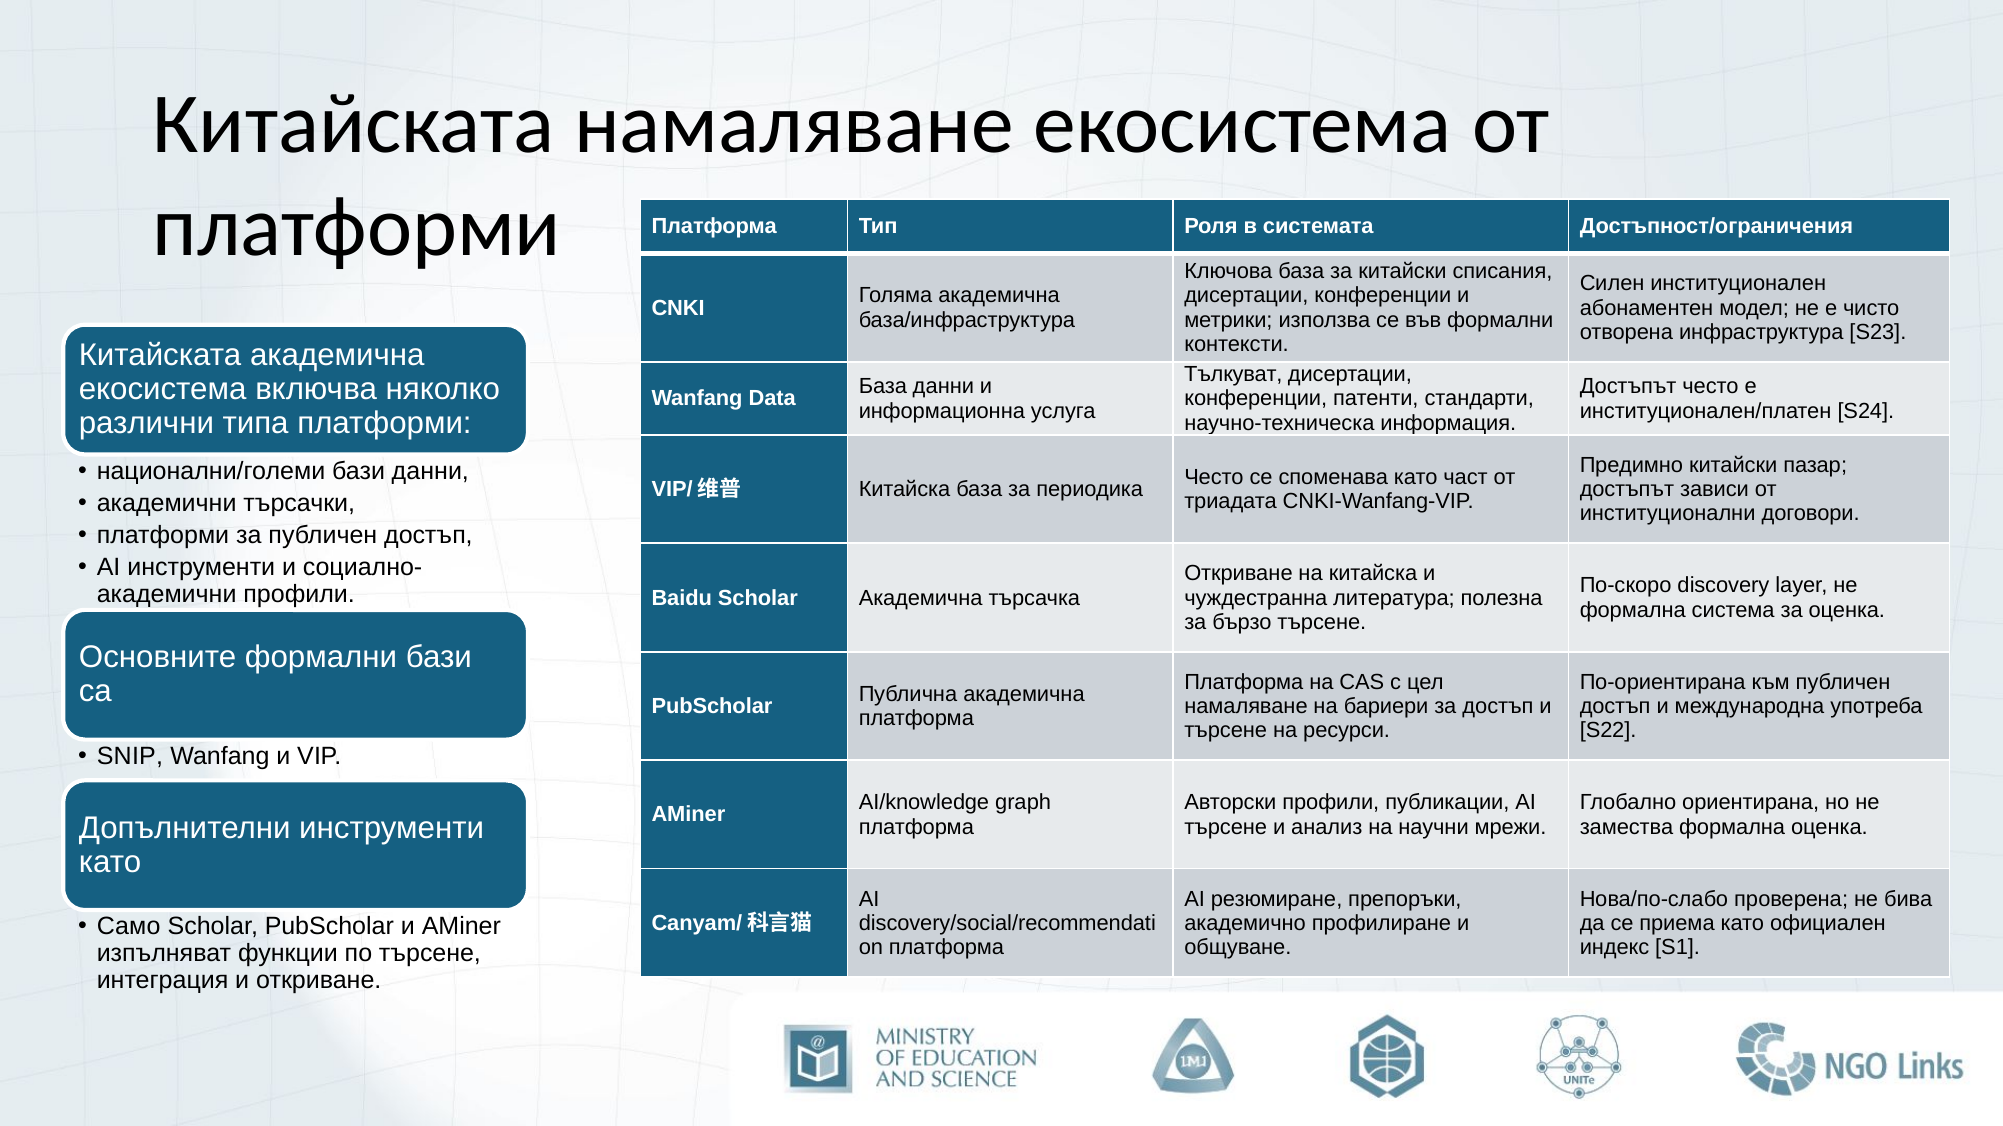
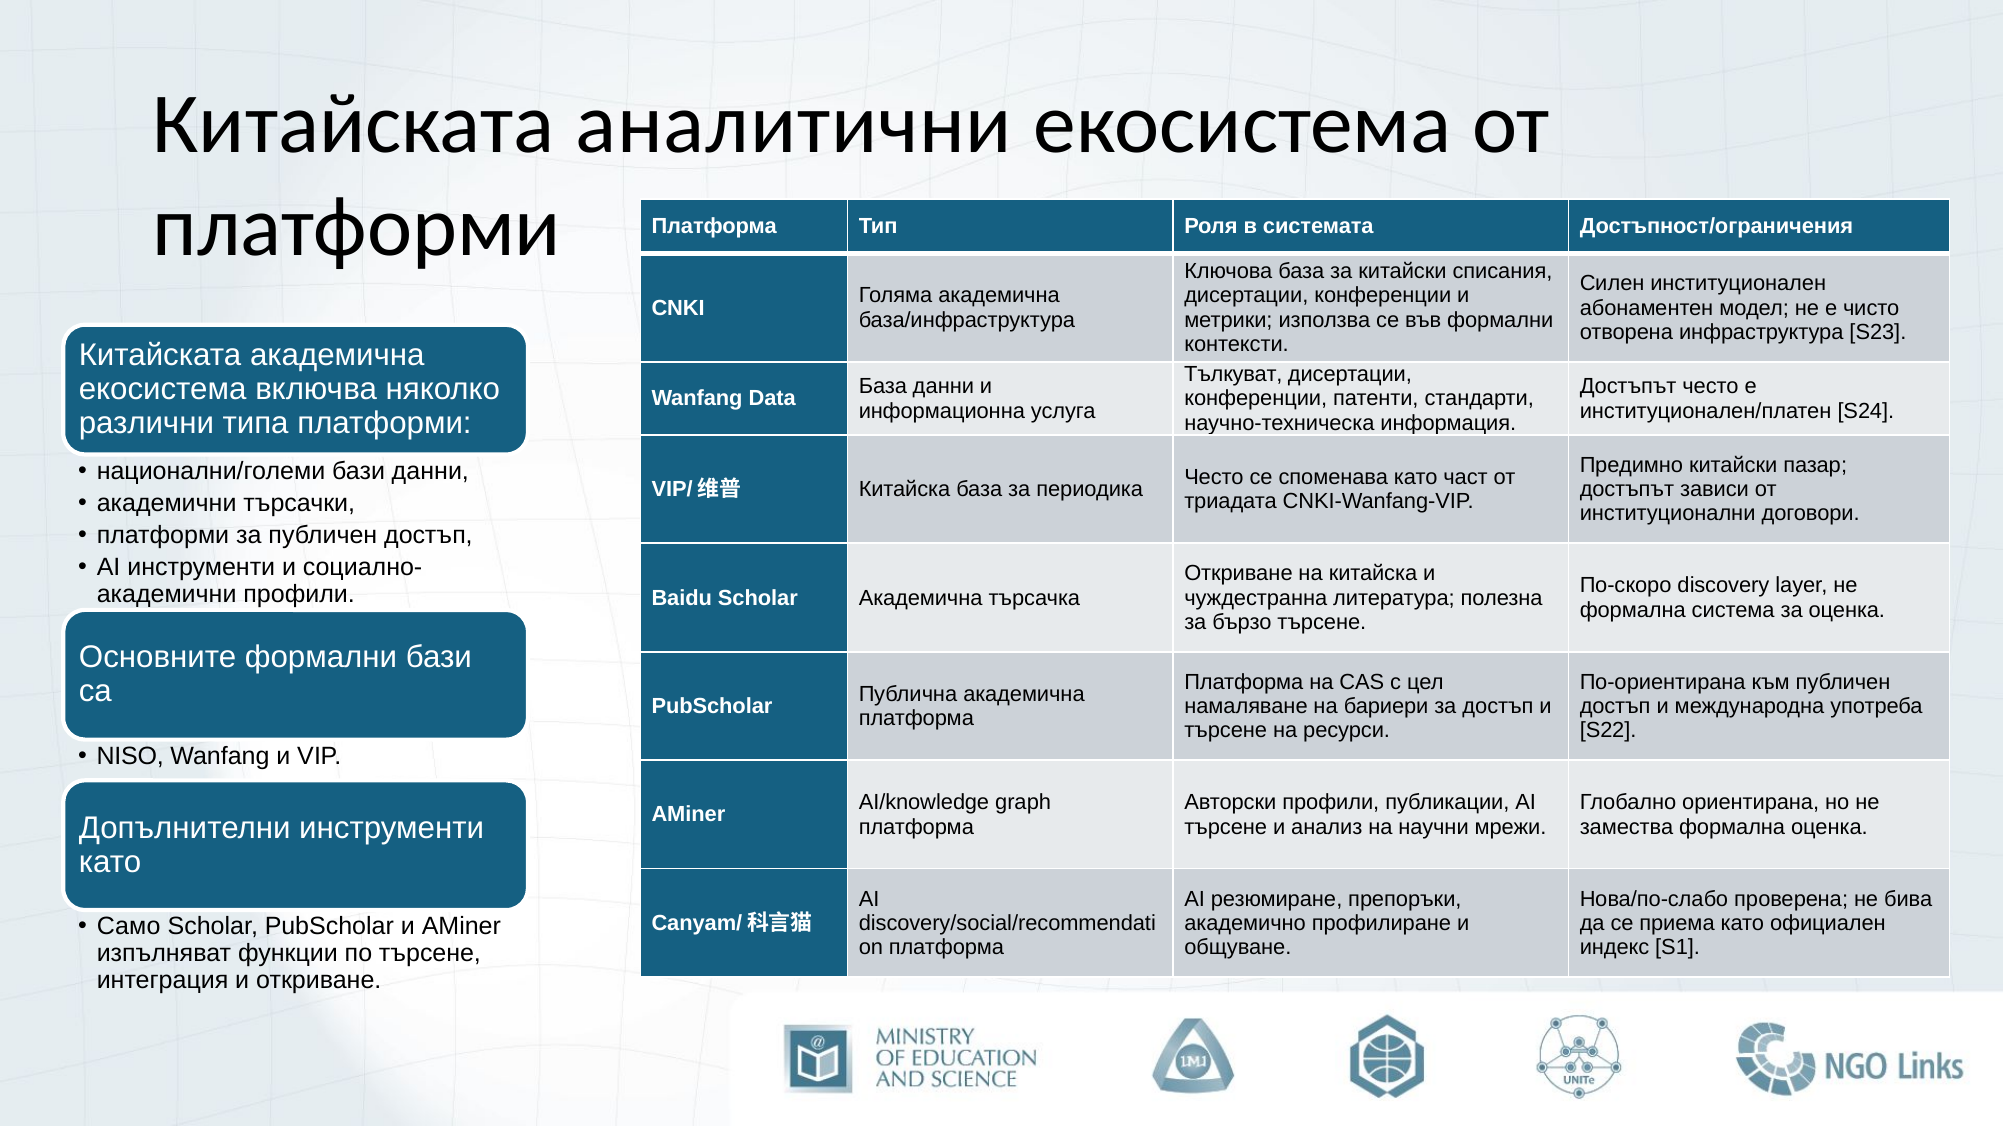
Китайската намаляване: намаляване -> аналитични
SNIP: SNIP -> NISO
